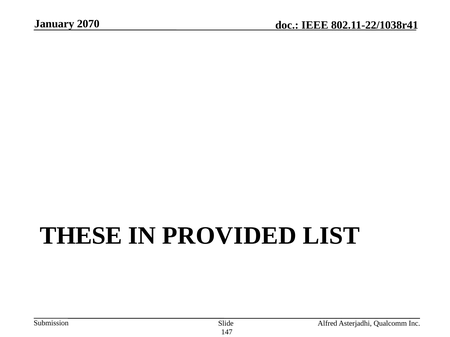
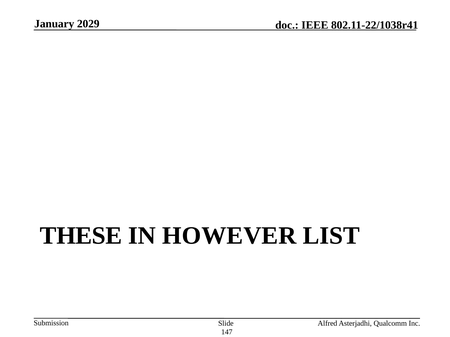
2070: 2070 -> 2029
PROVIDED: PROVIDED -> HOWEVER
